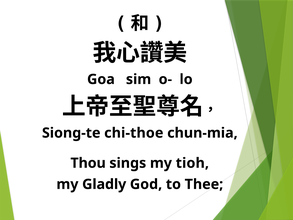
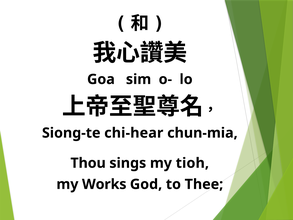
chi-thoe: chi-thoe -> chi-hear
Gladly: Gladly -> Works
